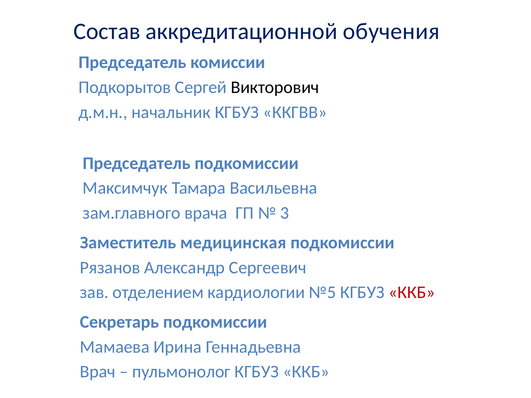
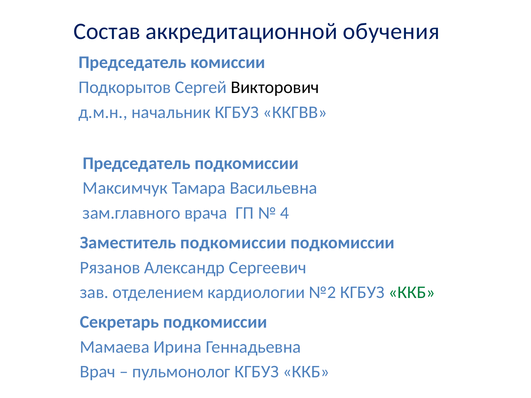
3: 3 -> 4
Заместитель медицинская: медицинская -> подкомиссии
№5: №5 -> №2
ККБ at (412, 292) colour: red -> green
